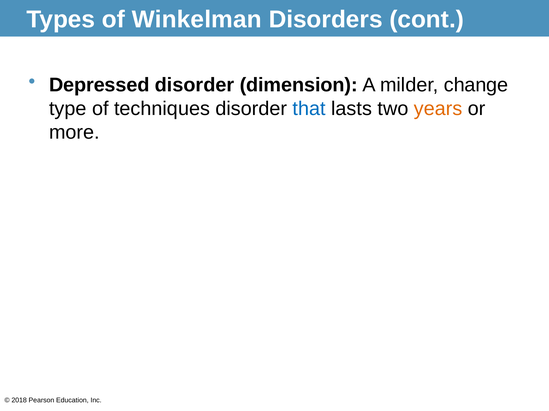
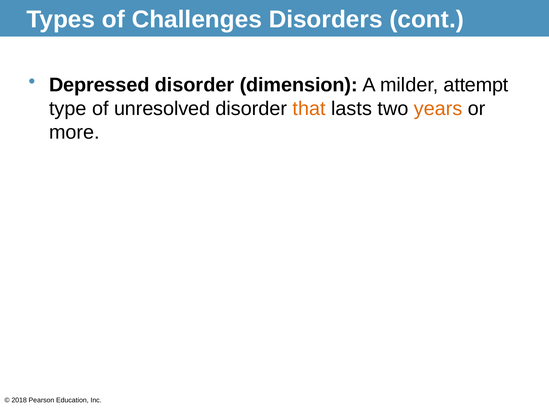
Winkelman: Winkelman -> Challenges
change: change -> attempt
techniques: techniques -> unresolved
that colour: blue -> orange
